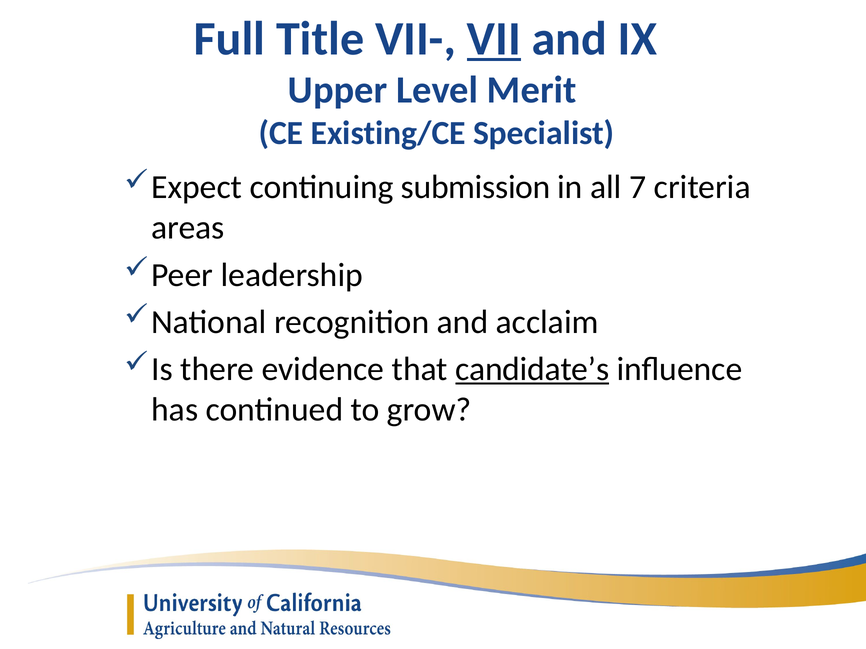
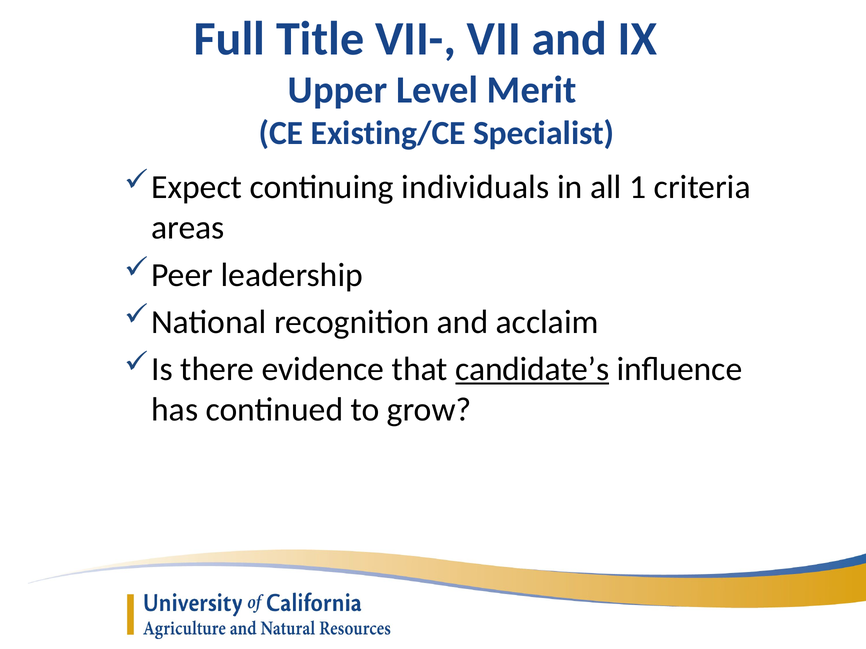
VII underline: present -> none
submission: submission -> individuals
7: 7 -> 1
